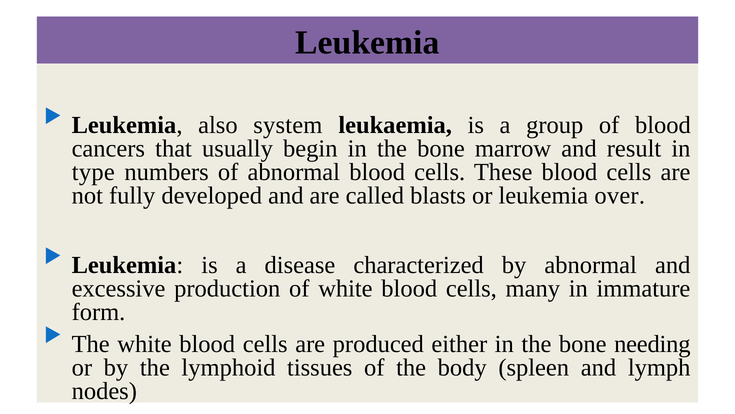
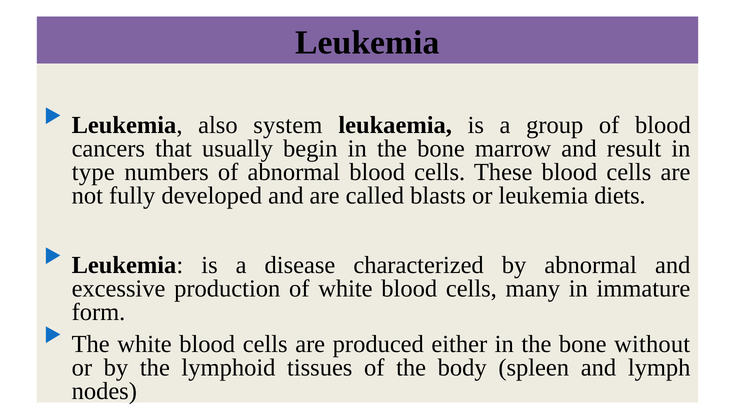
over: over -> diets
needing: needing -> without
